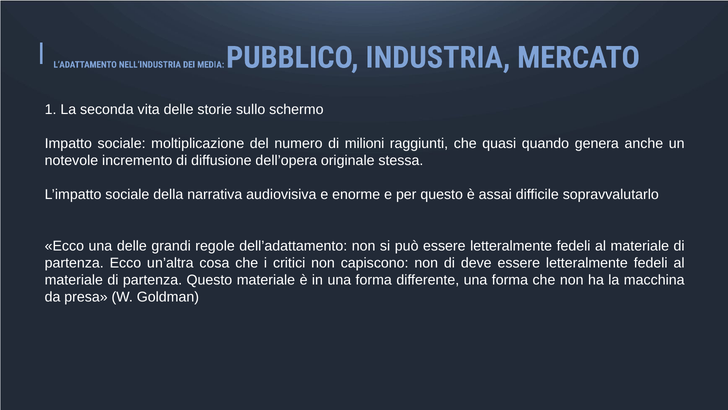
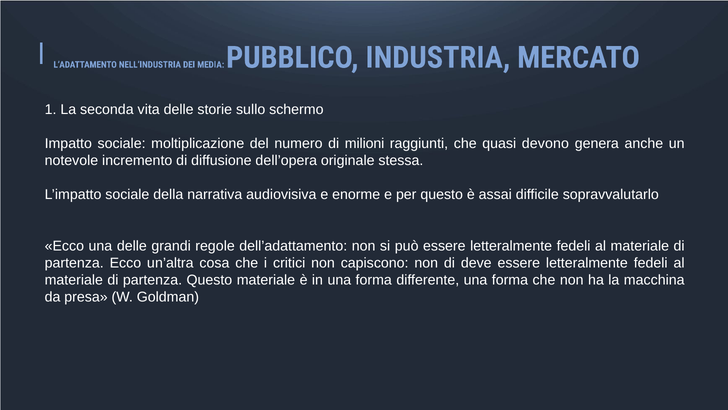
quando: quando -> devono
